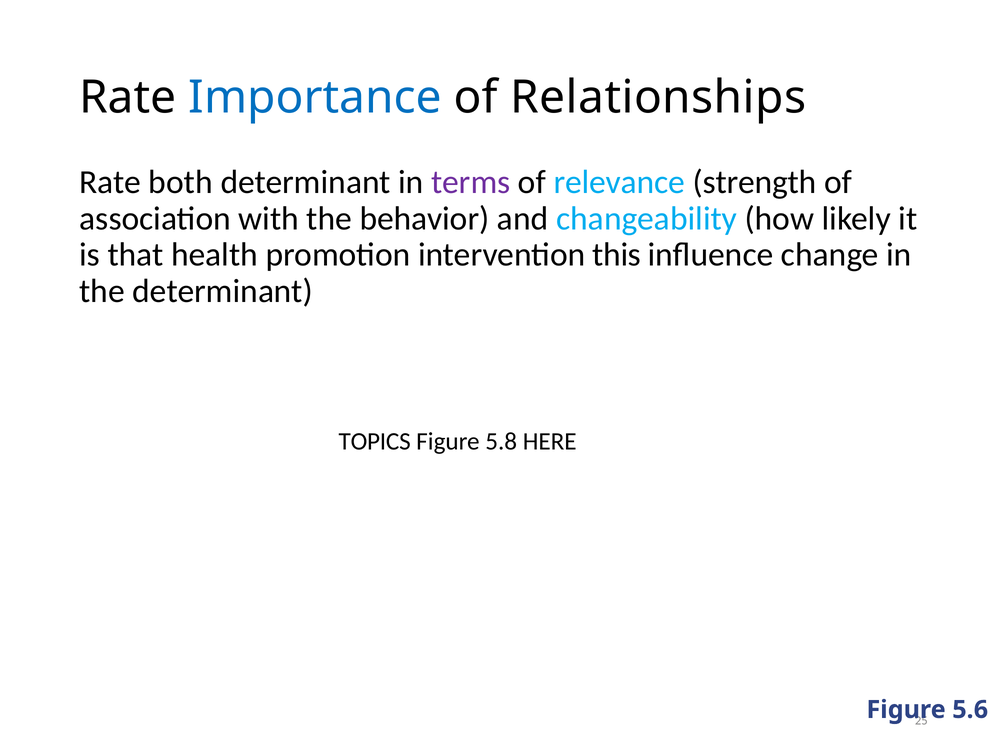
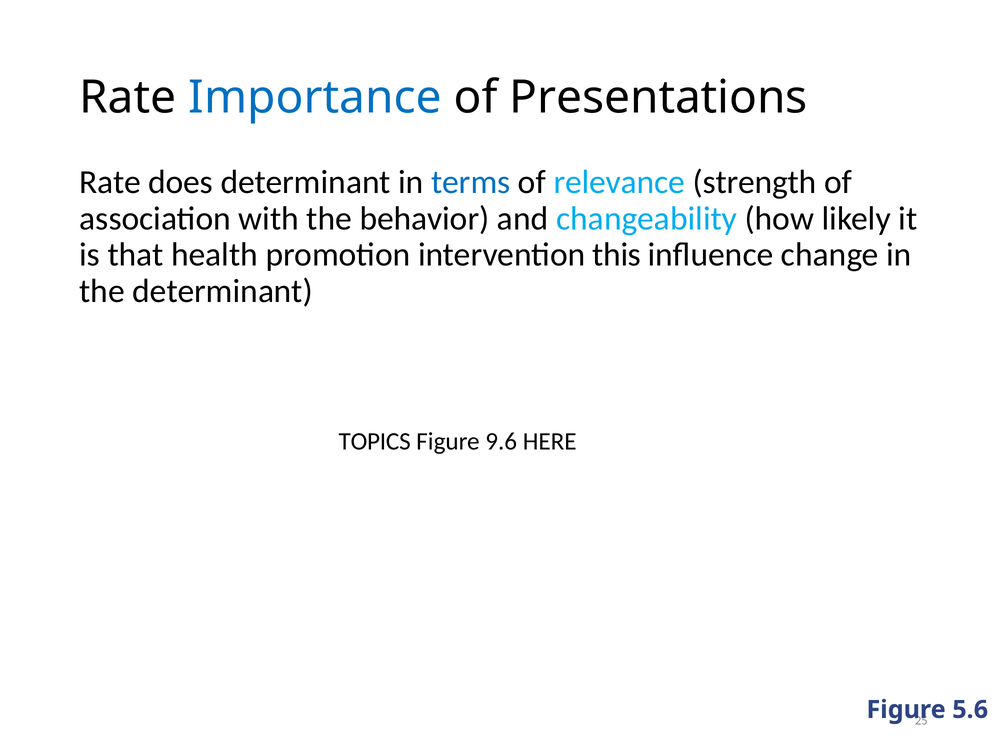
Relationships: Relationships -> Presentations
both: both -> does
terms colour: purple -> blue
5.8: 5.8 -> 9.6
